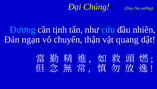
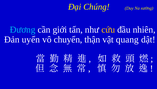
tịnh: tịnh -> giới
cứu colour: light blue -> yellow
ngạn: ngạn -> uyển
